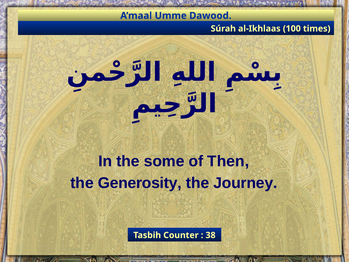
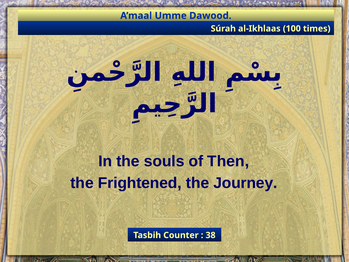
some: some -> souls
Generosity: Generosity -> Frightened
